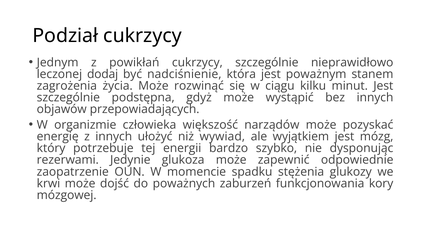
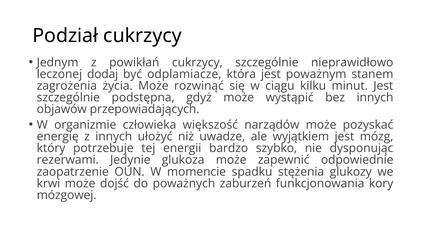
nadciśnienie: nadciśnienie -> odplamiacze
wywiad: wywiad -> uwadze
